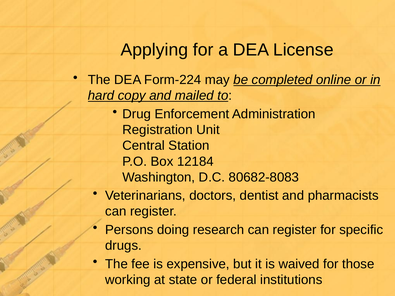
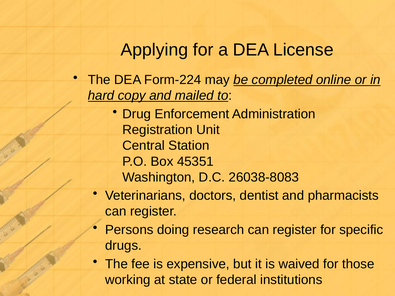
12184: 12184 -> 45351
80682-8083: 80682-8083 -> 26038-8083
